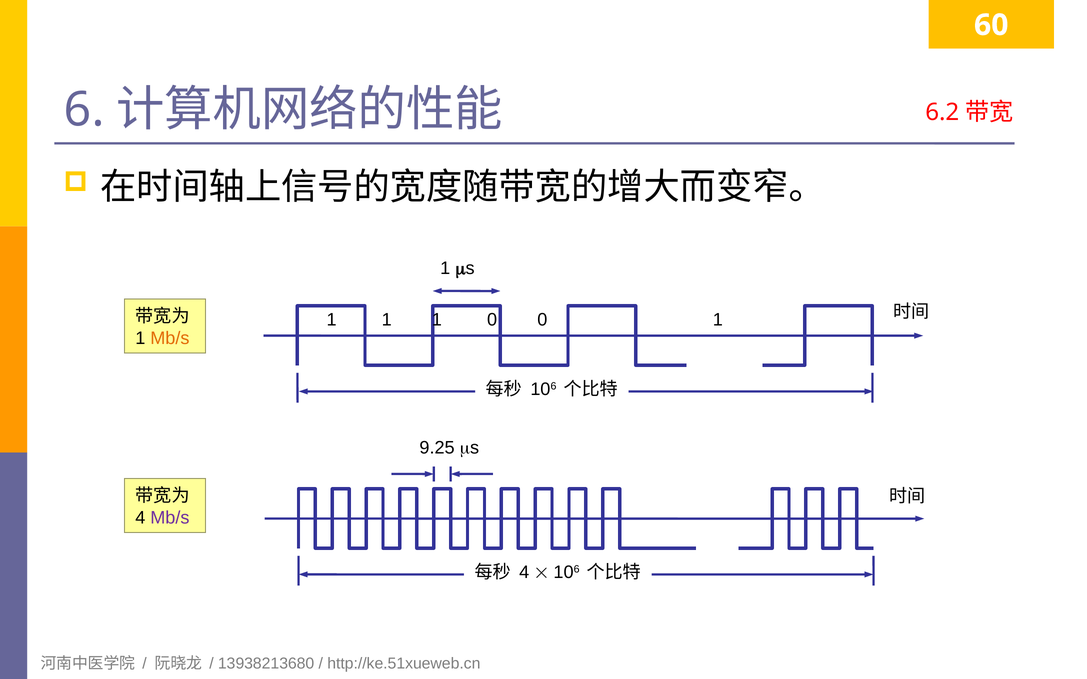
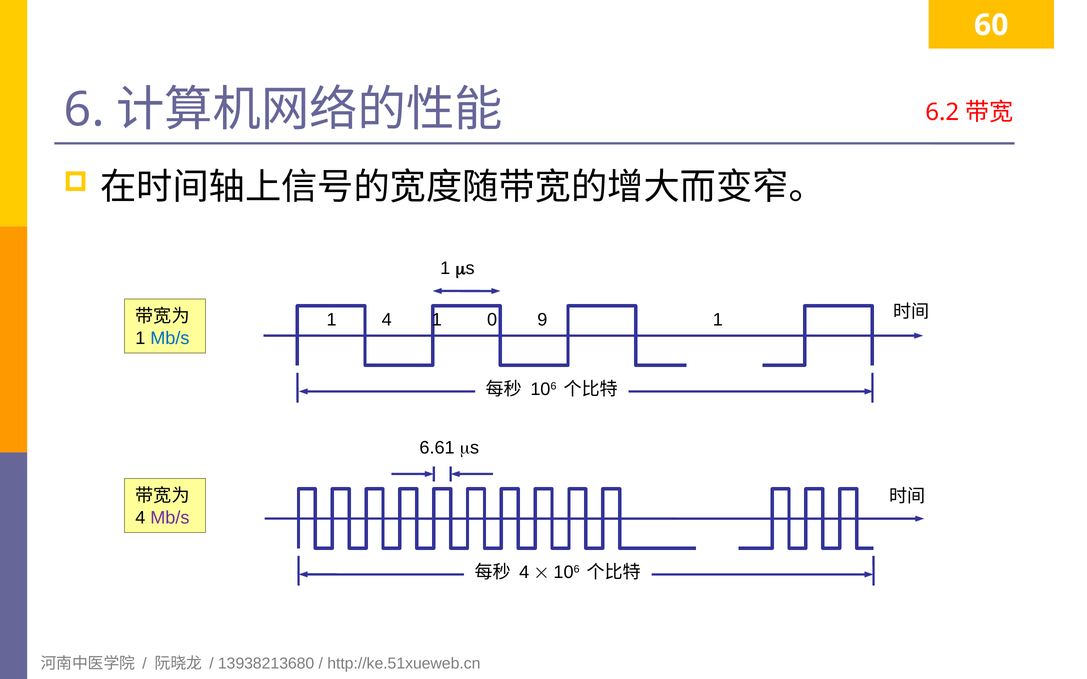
1 at (387, 320): 1 -> 4
0 0: 0 -> 9
Mb/s at (170, 338) colour: orange -> blue
9.25: 9.25 -> 6.61
